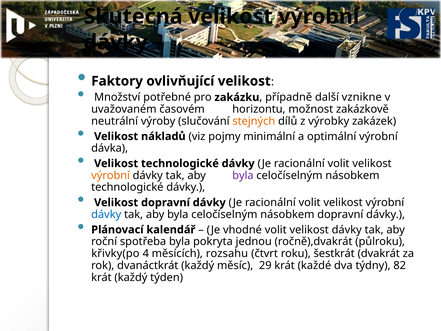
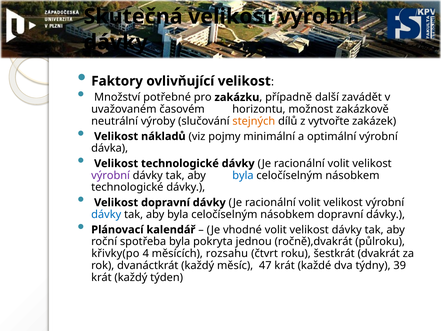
vznikne: vznikne -> zavádět
výrobky: výrobky -> vytvořte
výrobní at (111, 175) colour: orange -> purple
byla at (243, 175) colour: purple -> blue
29: 29 -> 47
82: 82 -> 39
